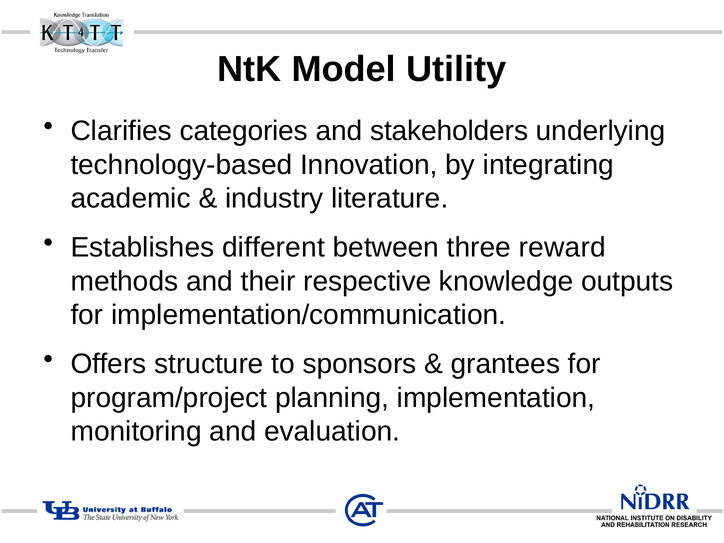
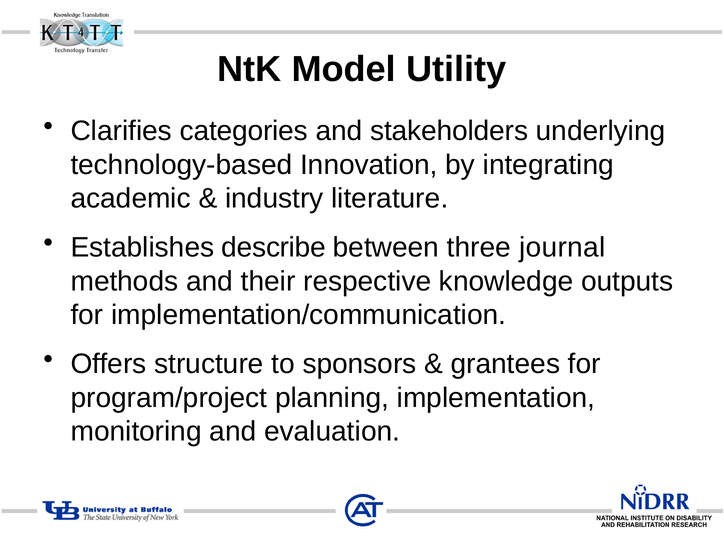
different: different -> describe
reward: reward -> journal
